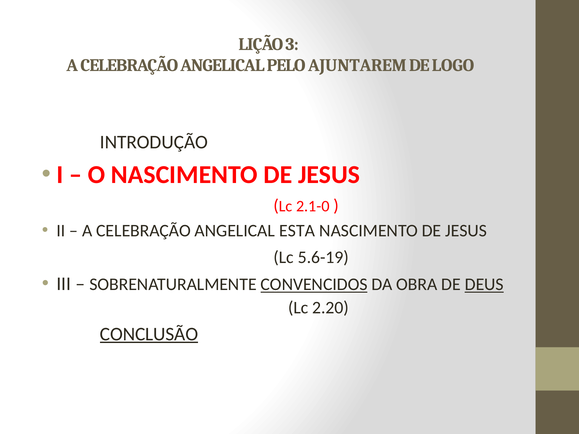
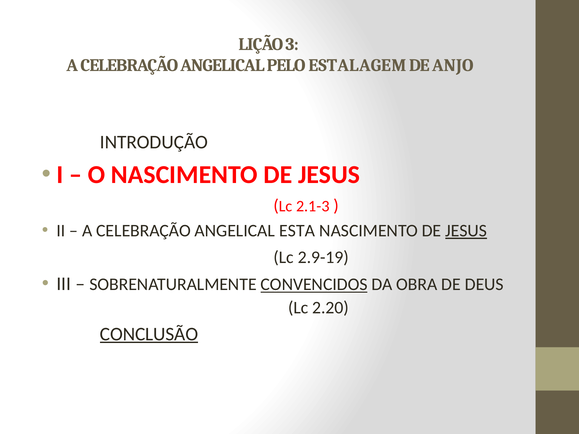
AJUNTAREM: AJUNTAREM -> ESTALAGEM
LOGO: LOGO -> ANJO
2.1-0: 2.1-0 -> 2.1-3
JESUS at (466, 231) underline: none -> present
5.6-19: 5.6-19 -> 2.9-19
DEUS underline: present -> none
